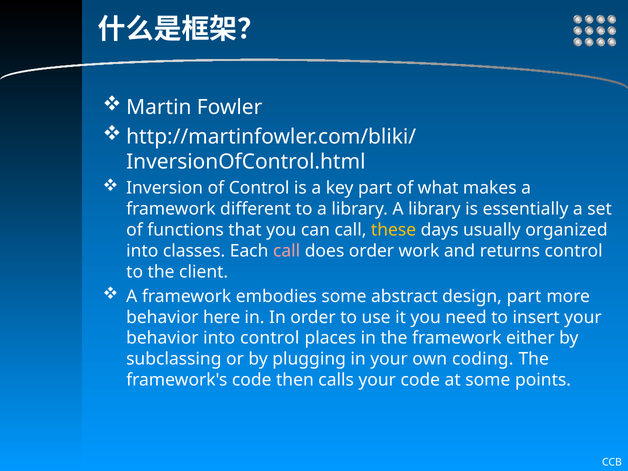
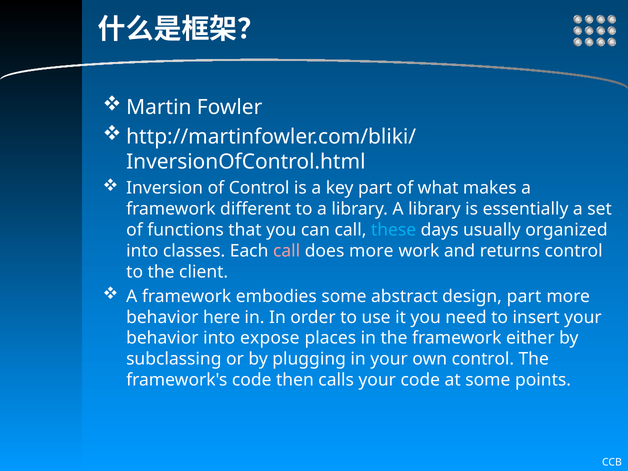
these colour: yellow -> light blue
does order: order -> more
into control: control -> expose
own coding: coding -> control
